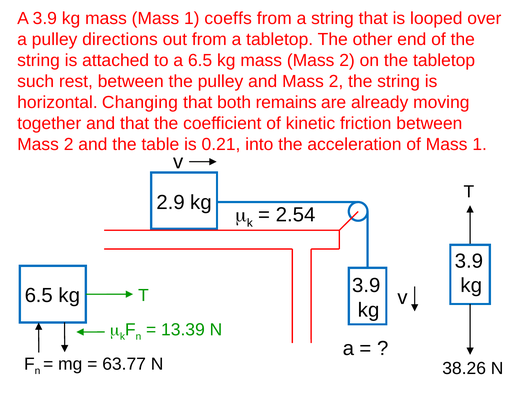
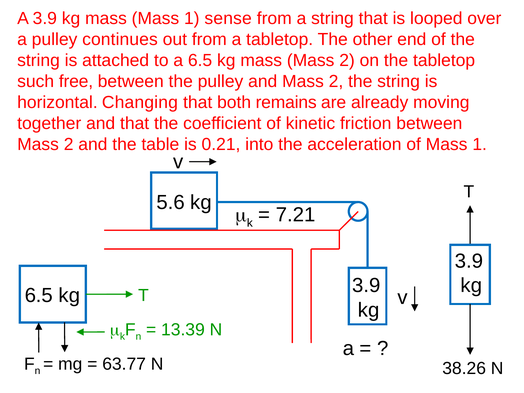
coeffs: coeffs -> sense
directions: directions -> continues
rest: rest -> free
2.9: 2.9 -> 5.6
2.54: 2.54 -> 7.21
